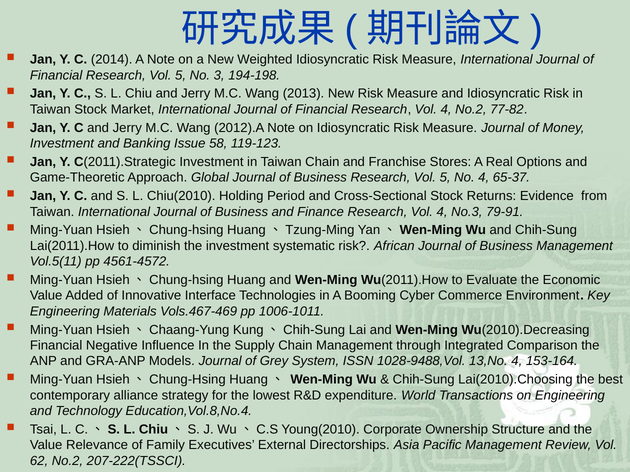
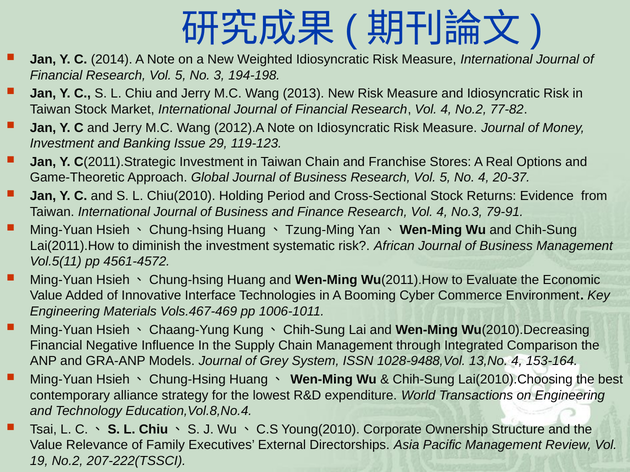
58: 58 -> 29
65-37: 65-37 -> 20-37
62: 62 -> 19
